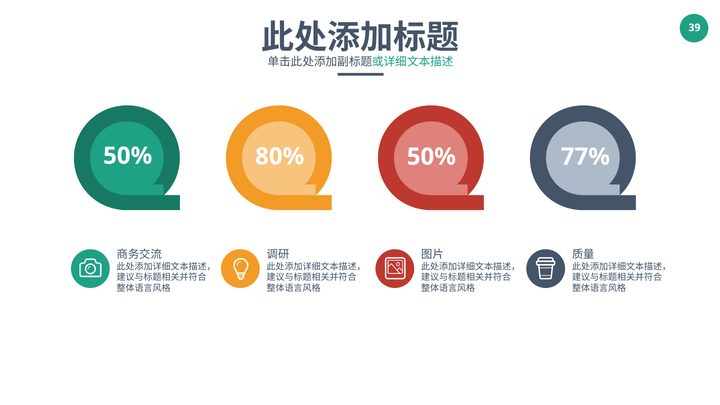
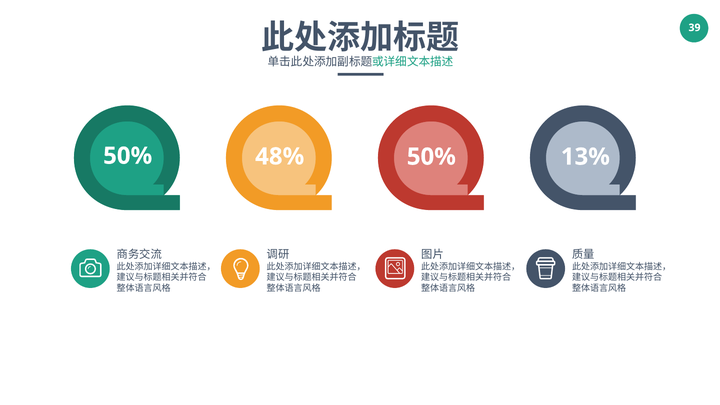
80%: 80% -> 48%
77%: 77% -> 13%
